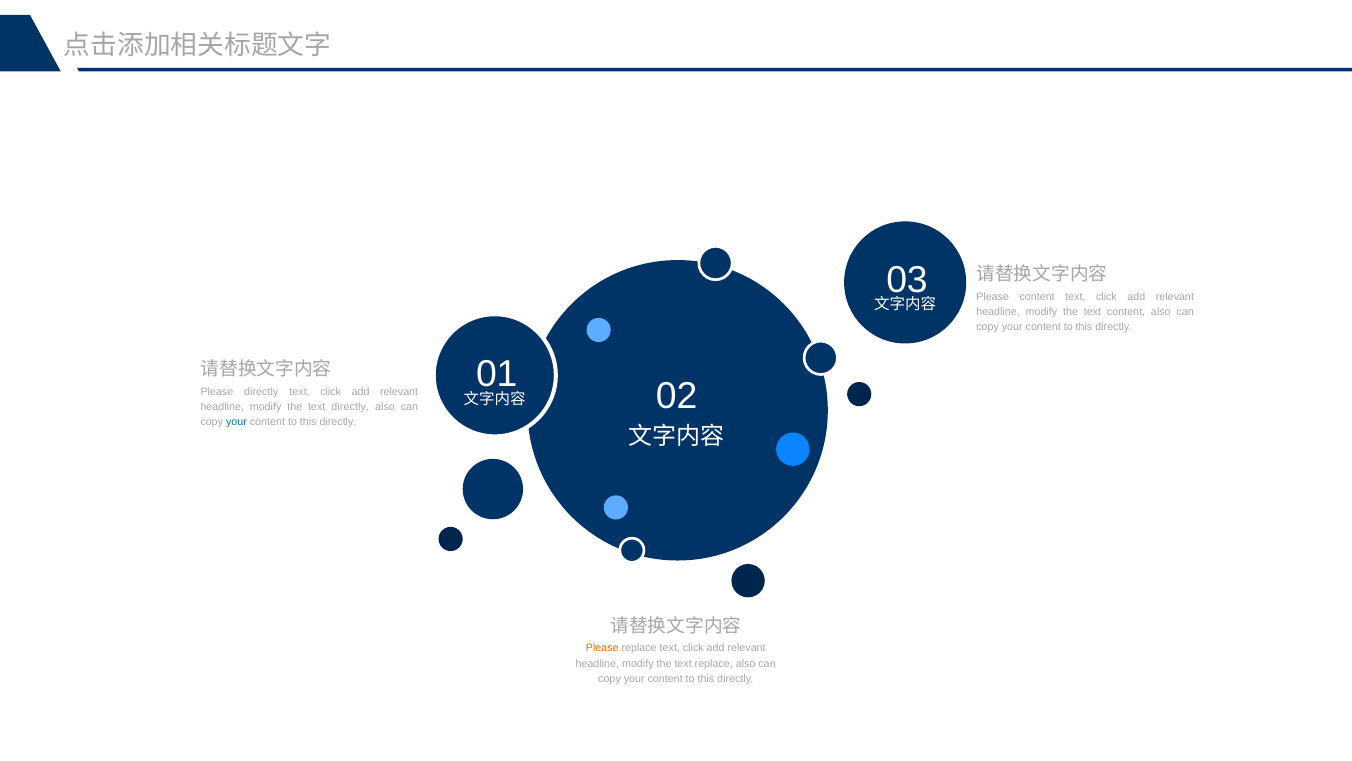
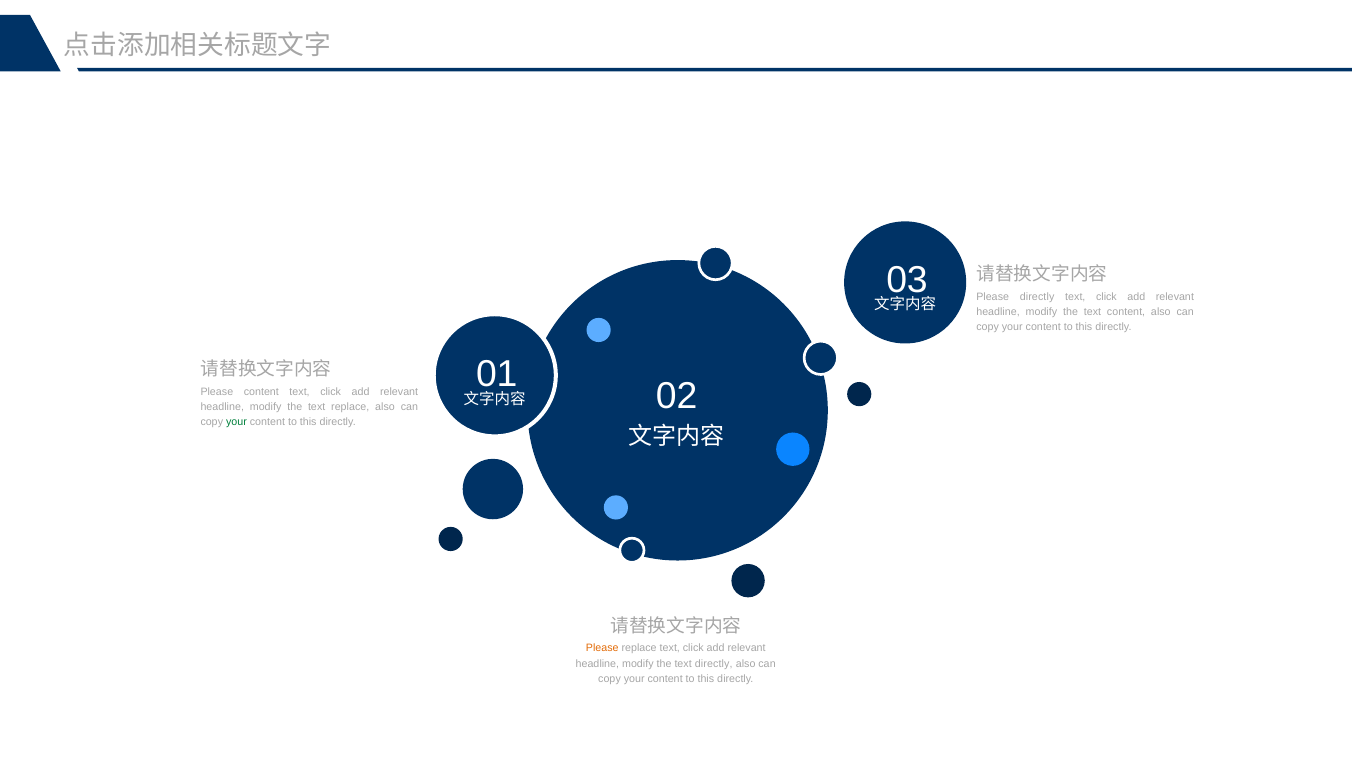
Please content: content -> directly
Please directly: directly -> content
text directly: directly -> replace
your at (237, 422) colour: blue -> green
text replace: replace -> directly
